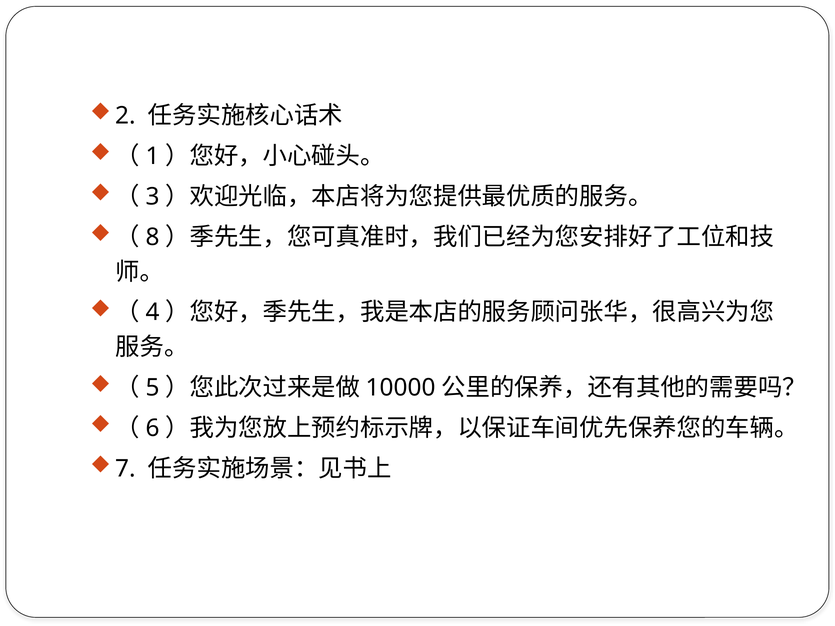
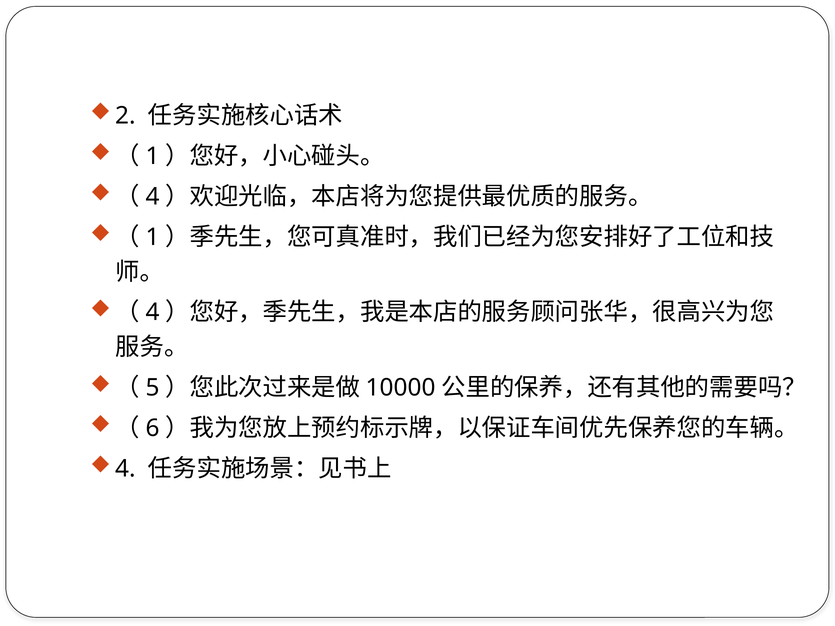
3 at (153, 197): 3 -> 4
8 at (153, 237): 8 -> 1
7 at (126, 469): 7 -> 4
